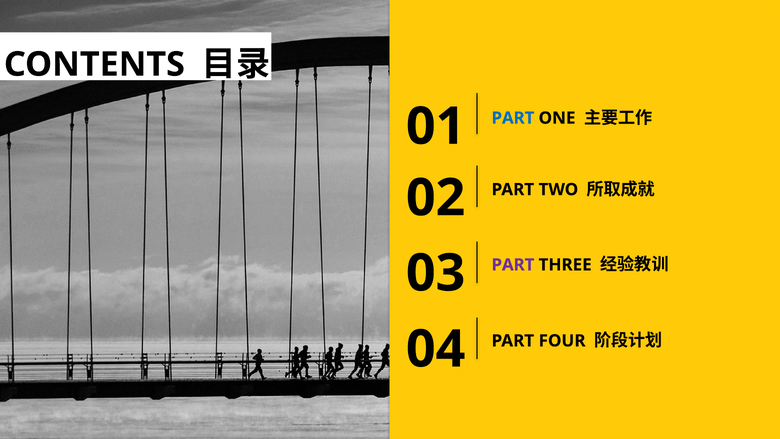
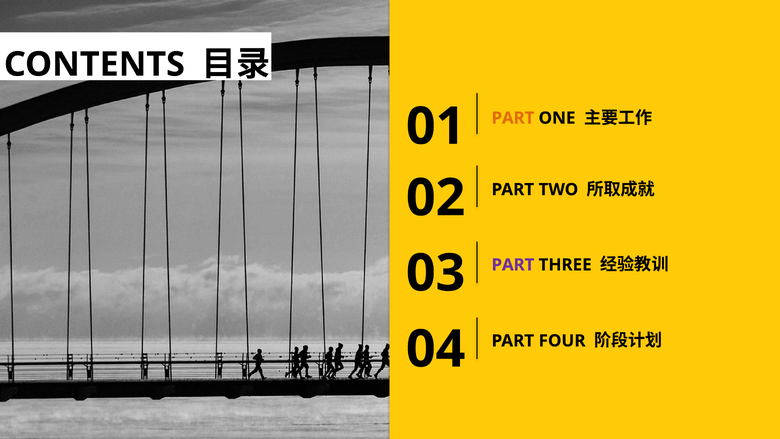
PART at (513, 118) colour: blue -> orange
